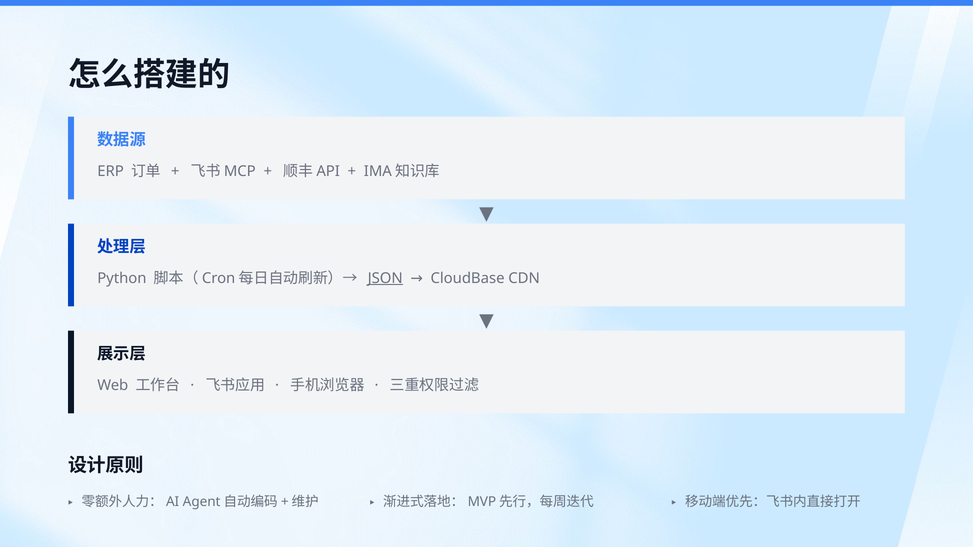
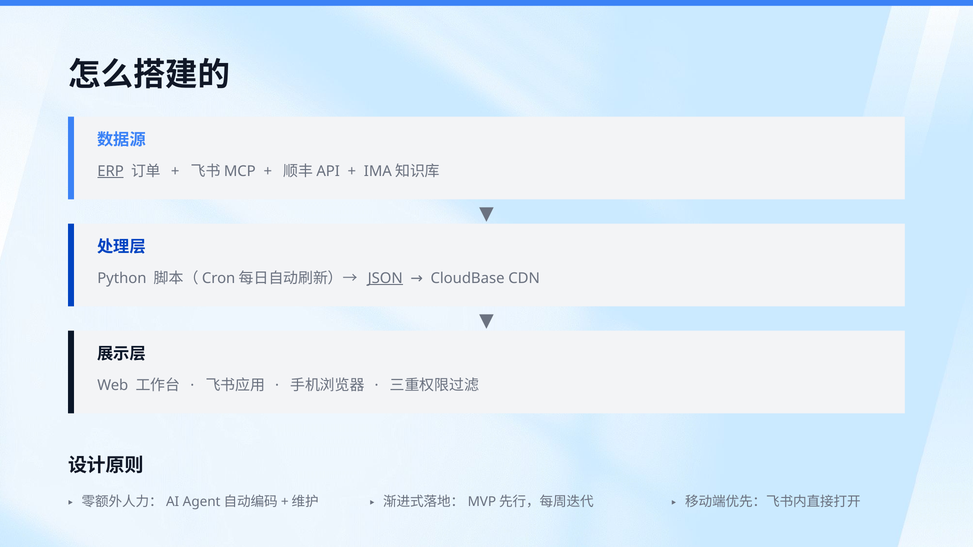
ERP underline: none -> present
